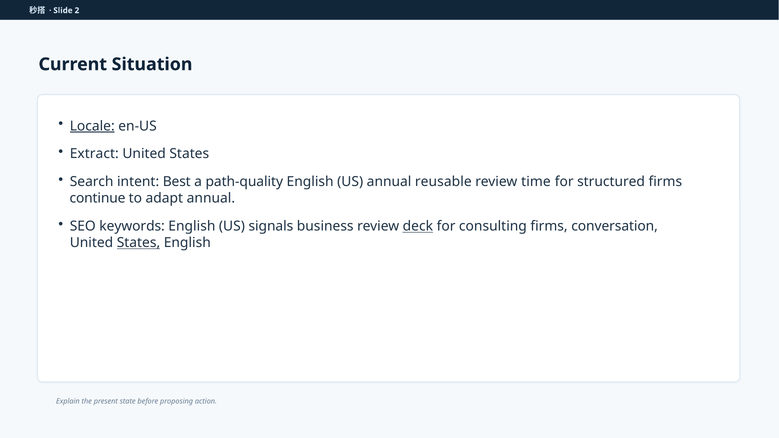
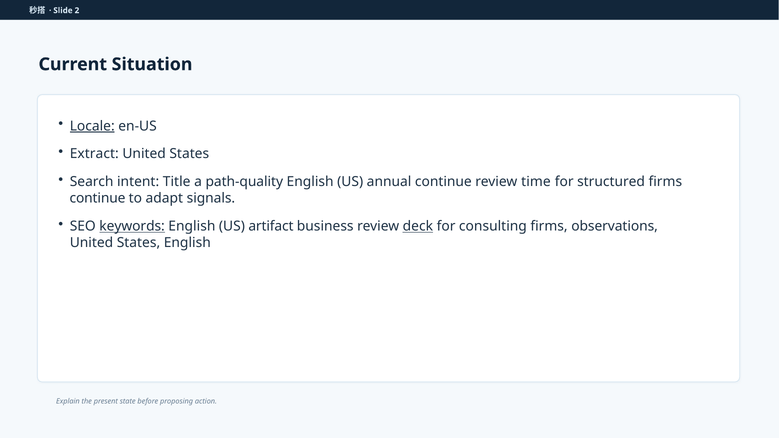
Best: Best -> Title
annual reusable: reusable -> continue
adapt annual: annual -> signals
keywords underline: none -> present
signals: signals -> artifact
conversation: conversation -> observations
States at (139, 243) underline: present -> none
